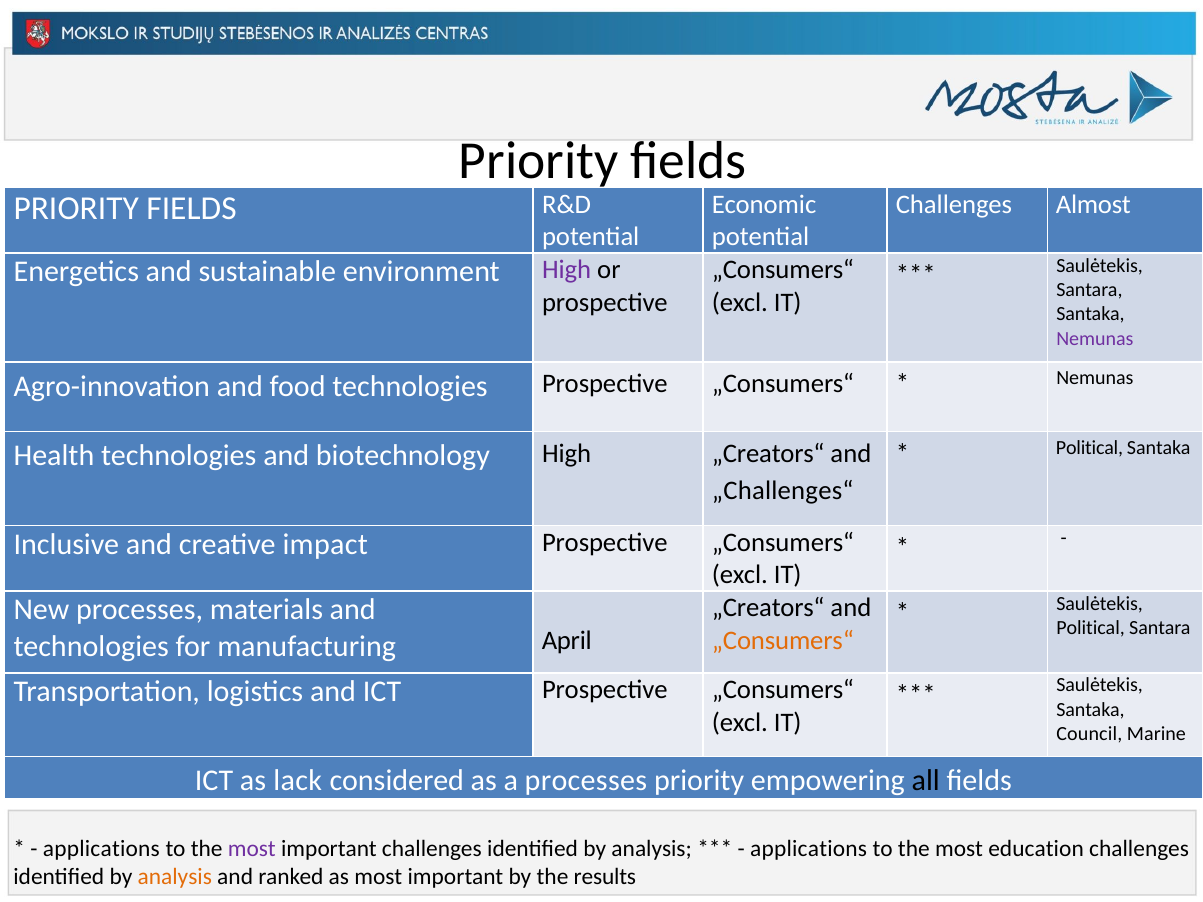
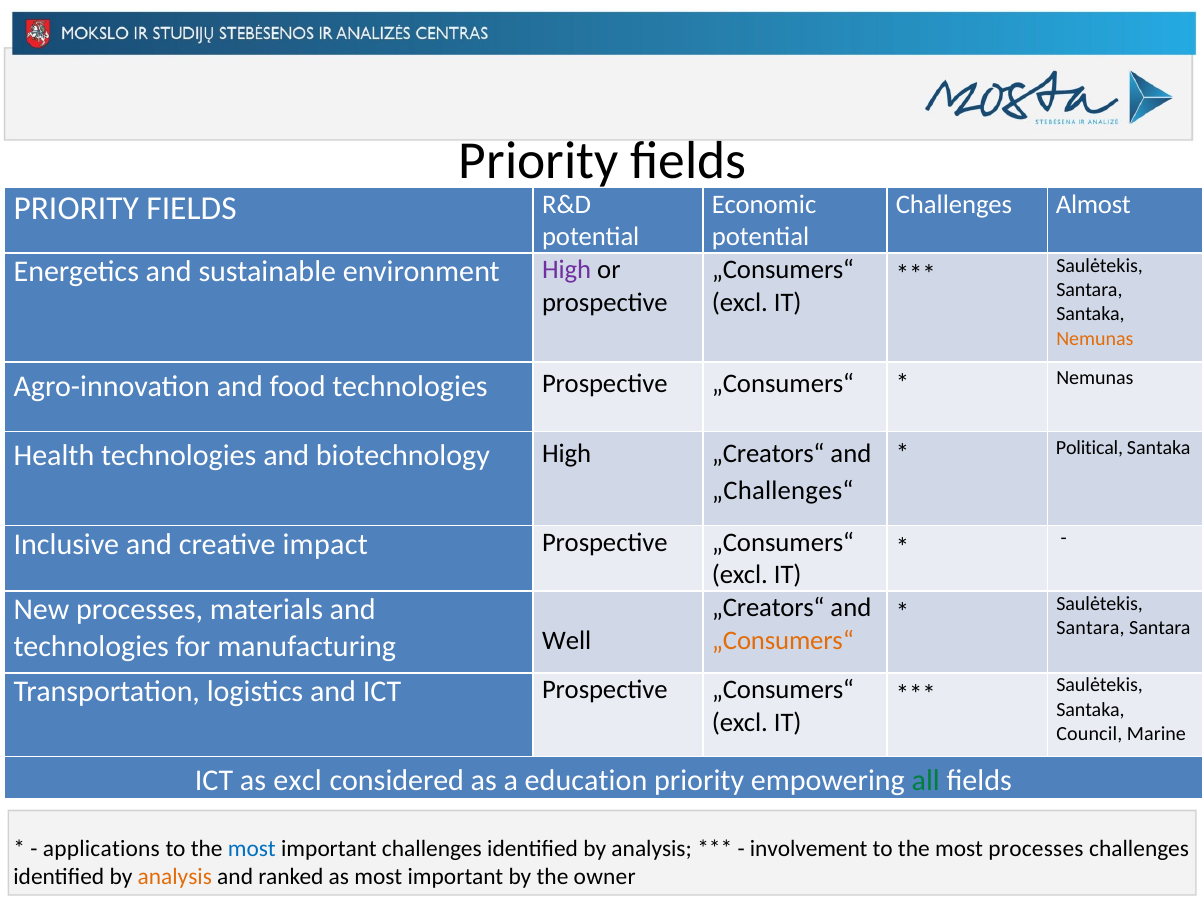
Nemunas at (1095, 339) colour: purple -> orange
Political at (1091, 628): Political -> Santara
April: April -> Well
as lack: lack -> excl
a processes: processes -> education
all colour: black -> green
most at (252, 849) colour: purple -> blue
applications at (809, 849): applications -> involvement
most education: education -> processes
results: results -> owner
